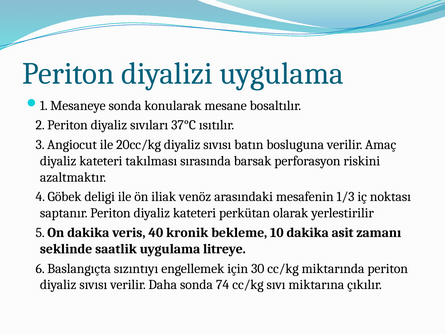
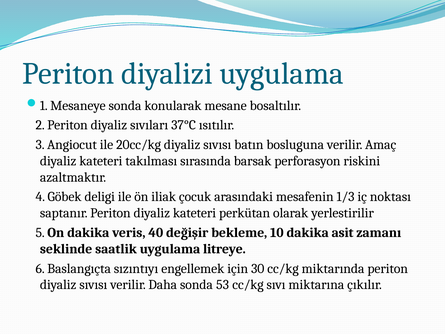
venöz: venöz -> çocuk
kronik: kronik -> değişir
74: 74 -> 53
